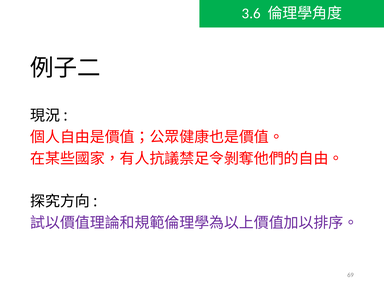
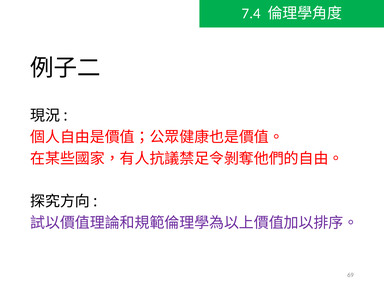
3.6: 3.6 -> 7.4
